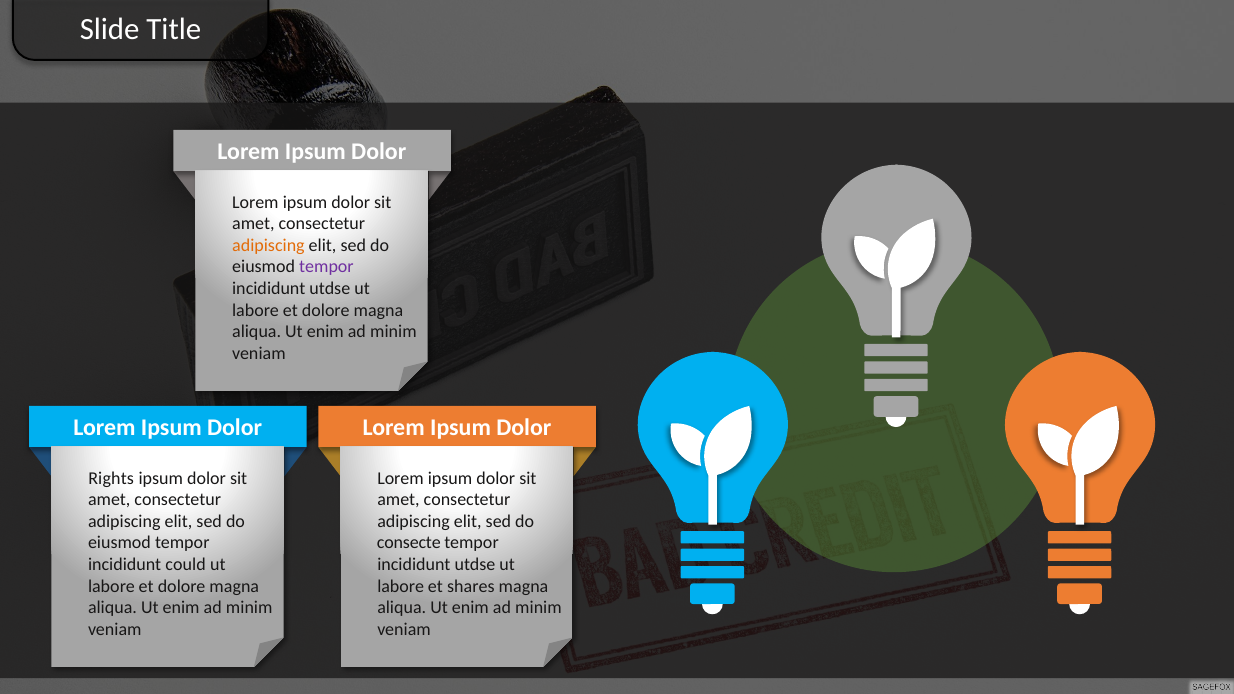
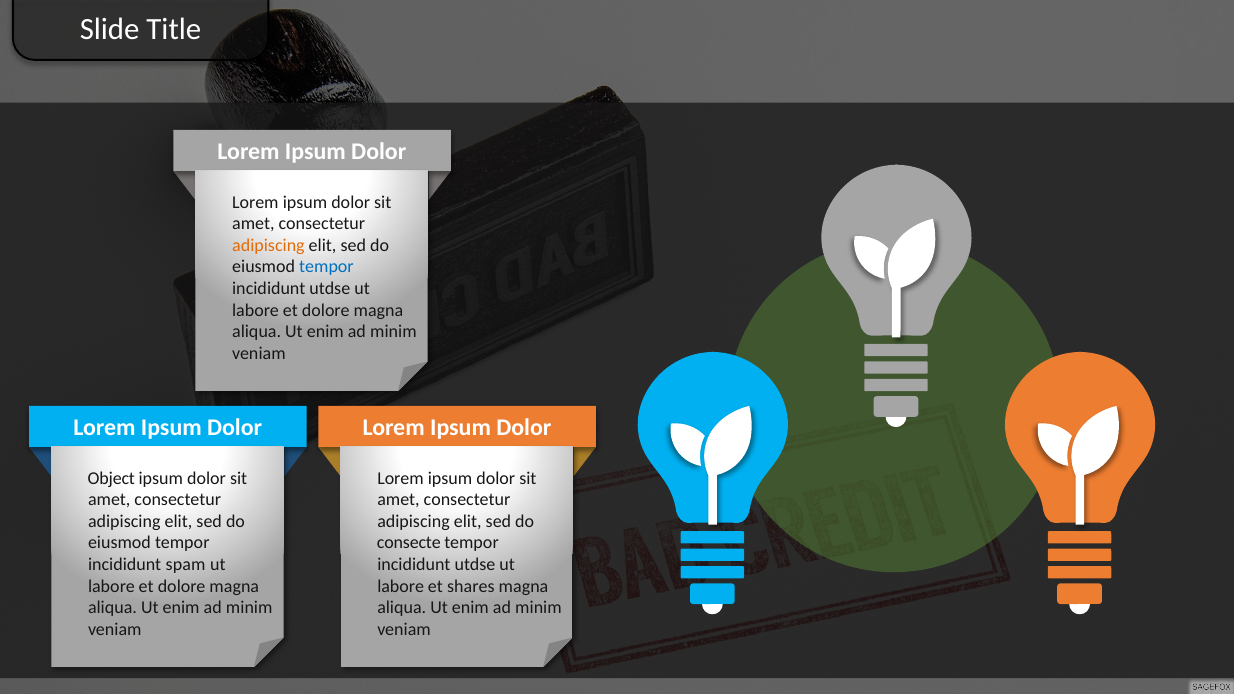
tempor at (326, 267) colour: purple -> blue
Rights: Rights -> Object
could: could -> spam
